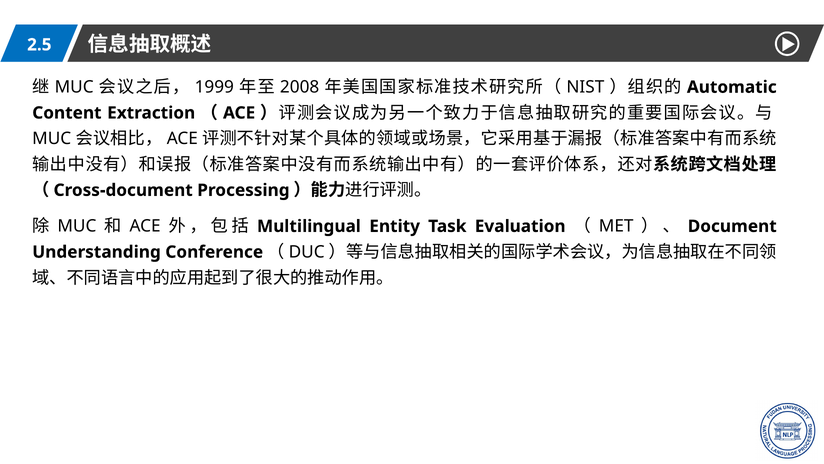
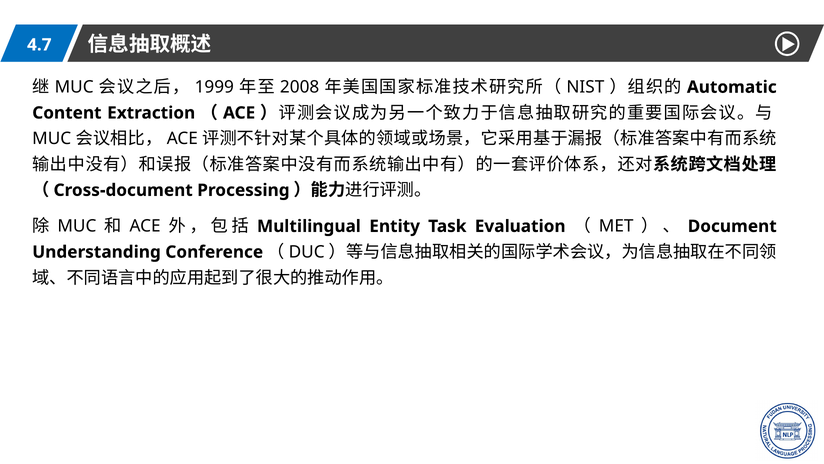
2.5: 2.5 -> 4.7
